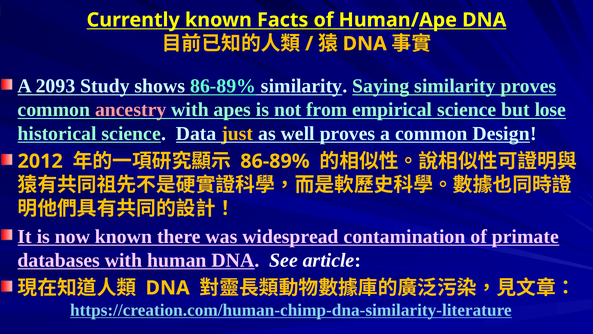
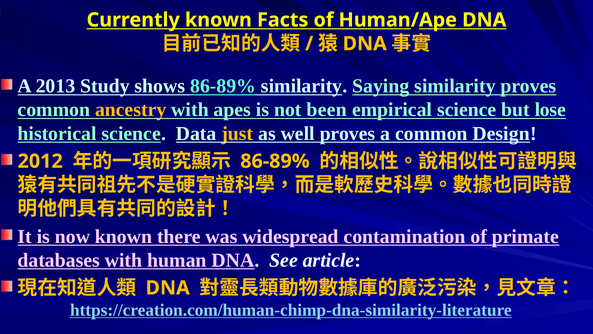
2093: 2093 -> 2013
ancestry colour: pink -> yellow
from: from -> been
